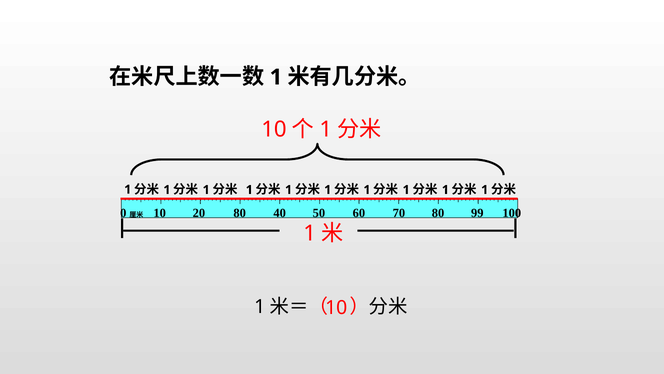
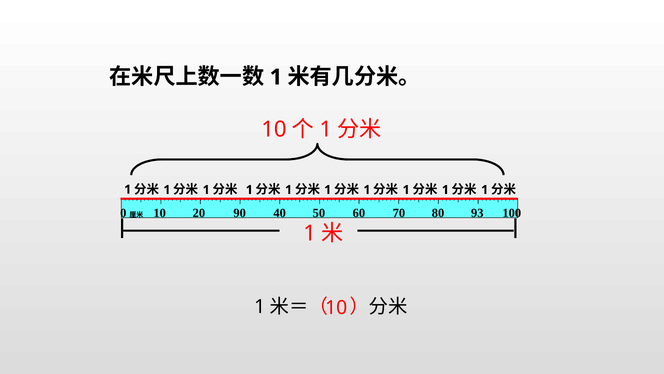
20 80: 80 -> 90
99: 99 -> 93
